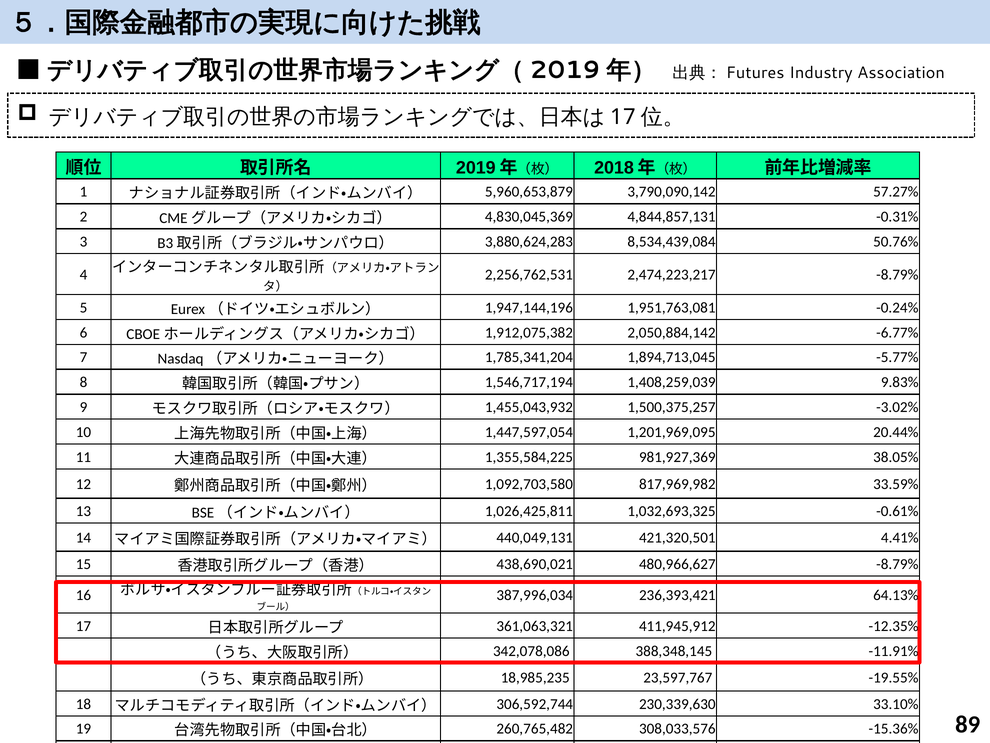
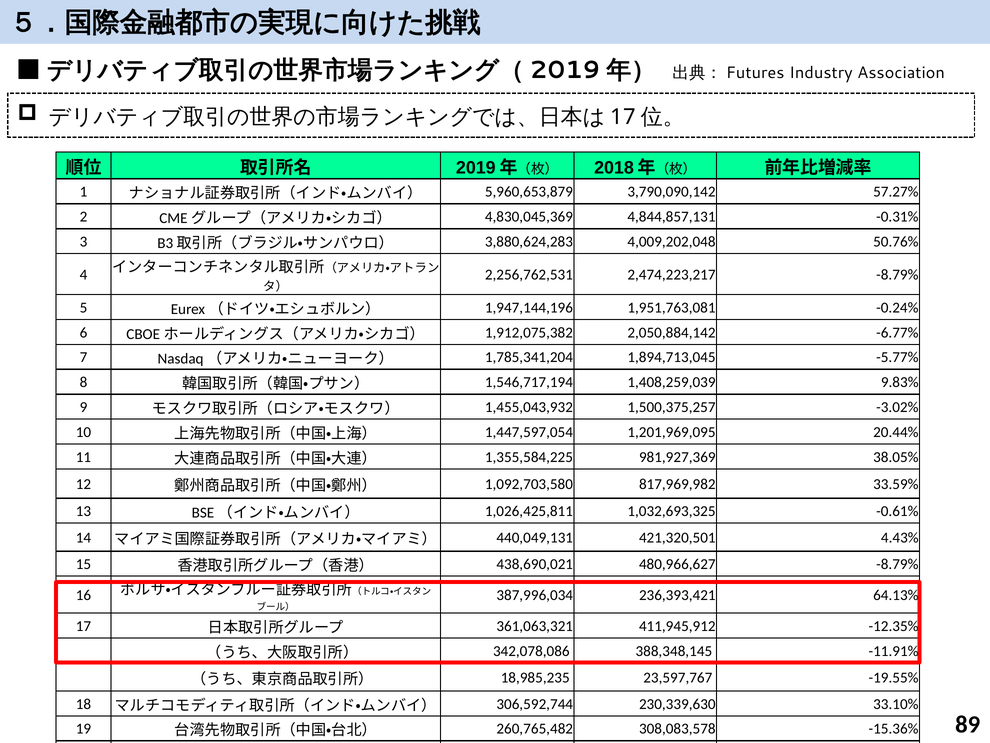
8,534,439,084: 8,534,439,084 -> 4,009,202,048
4.41%: 4.41% -> 4.43%
308,033,576: 308,033,576 -> 308,083,578
